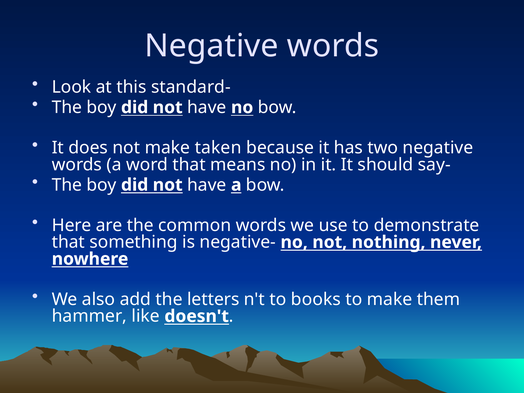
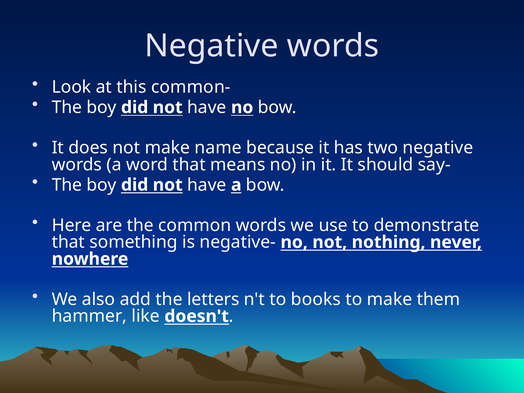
standard-: standard- -> common-
taken: taken -> name
